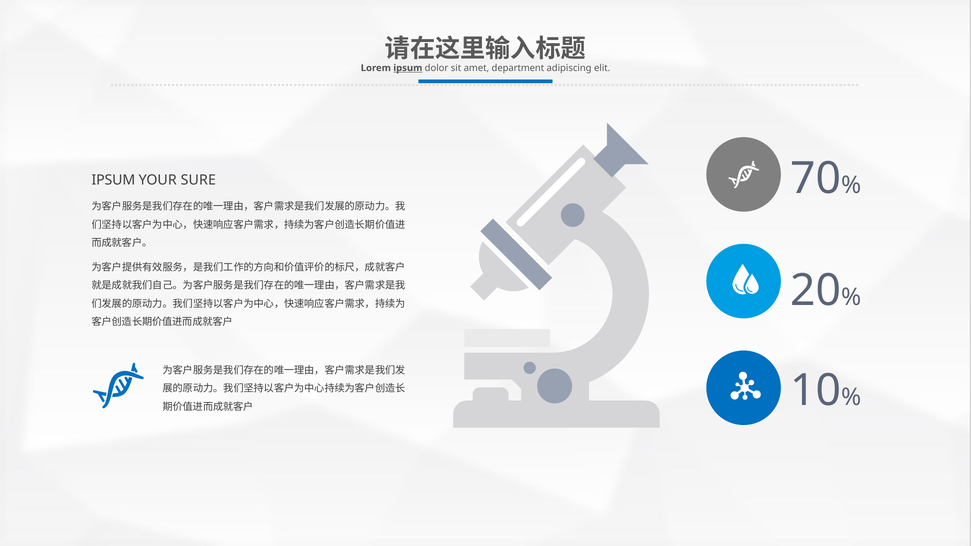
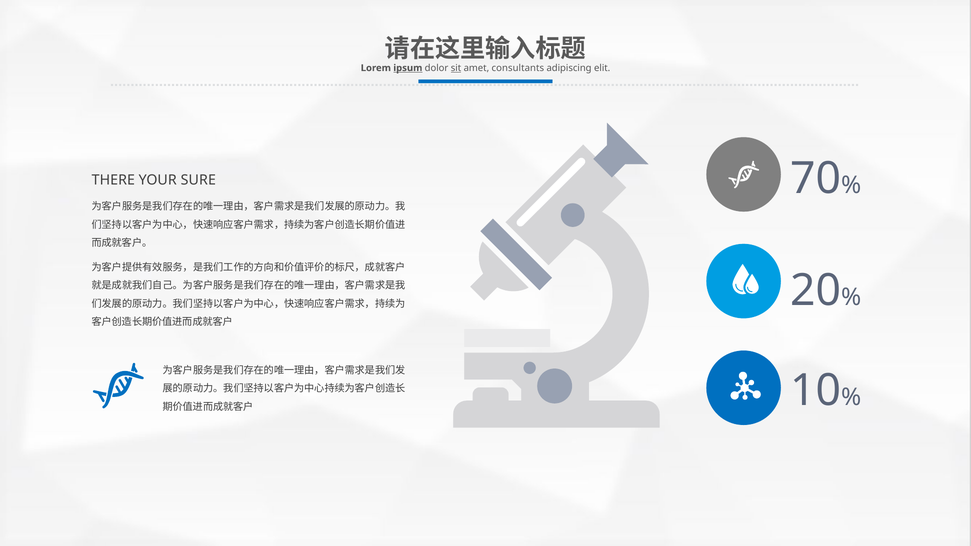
sit underline: none -> present
department: department -> consultants
IPSUM at (113, 180): IPSUM -> THERE
